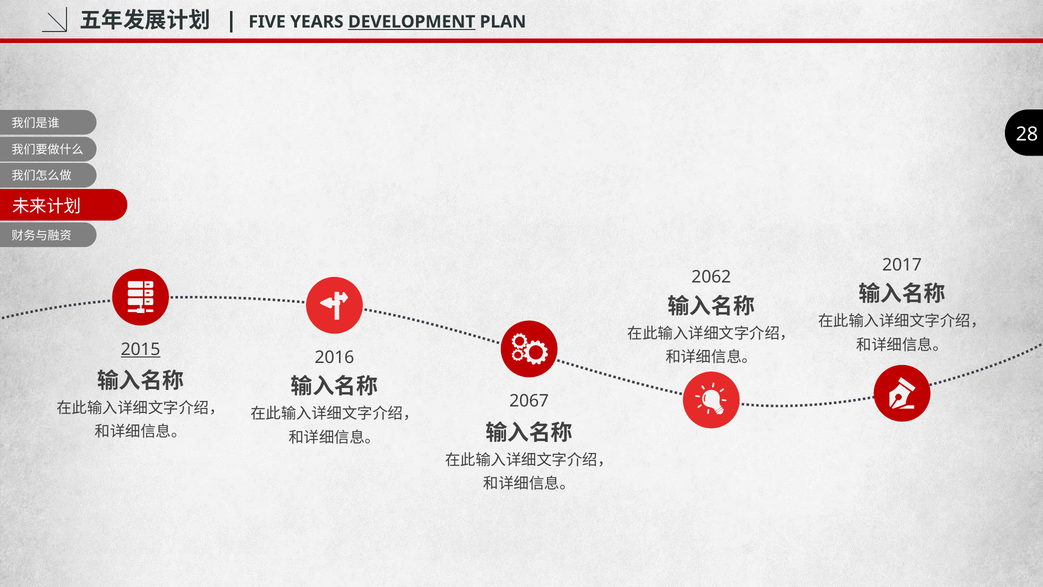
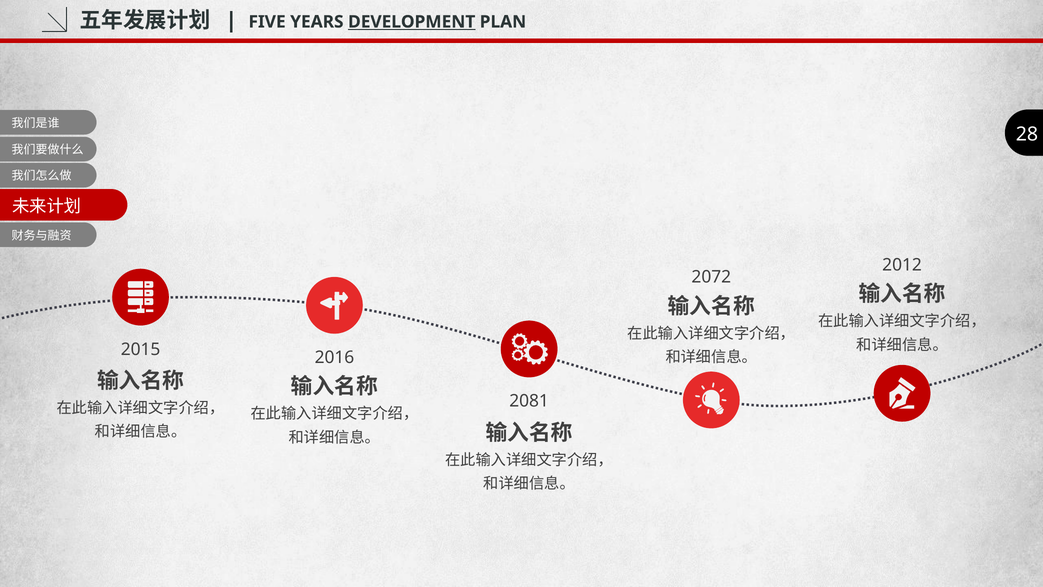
2017: 2017 -> 2012
2062: 2062 -> 2072
2015 underline: present -> none
2067: 2067 -> 2081
